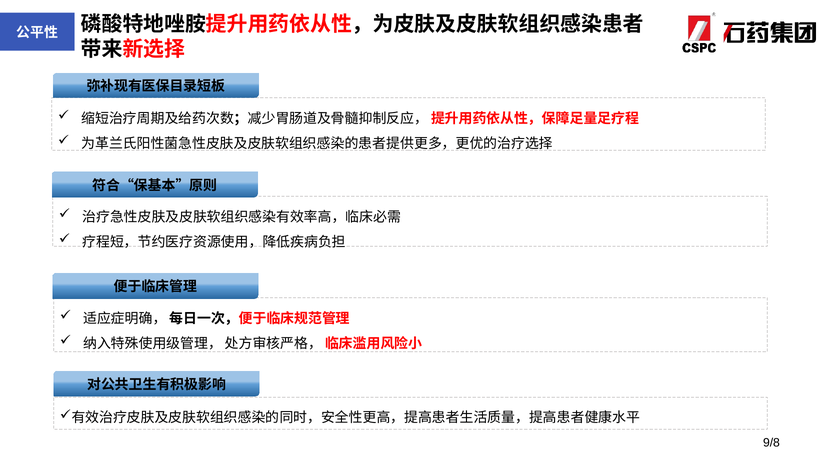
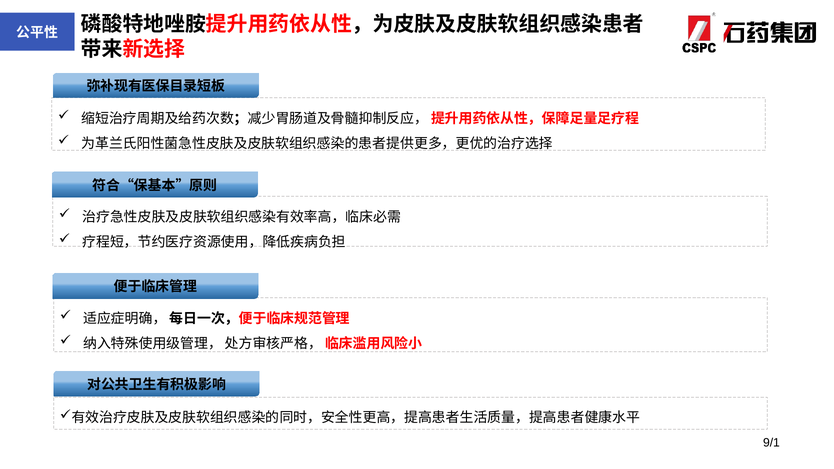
9/8: 9/8 -> 9/1
